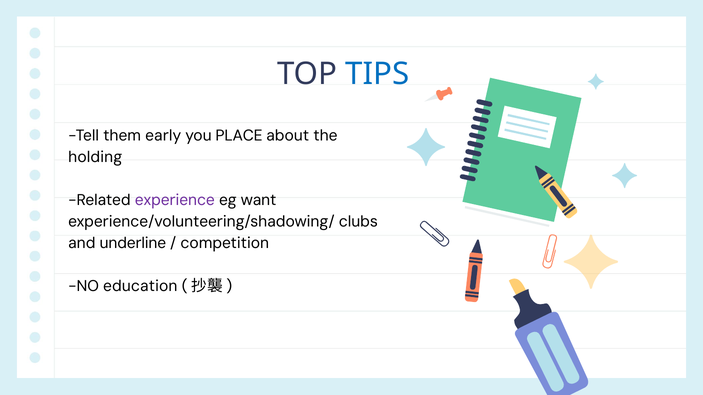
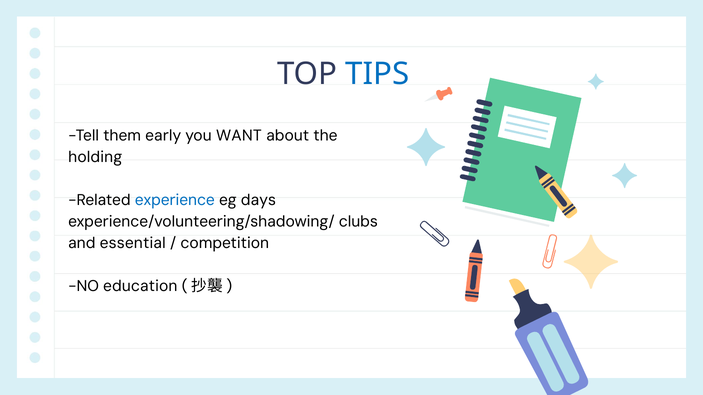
PLACE: PLACE -> WANT
experience colour: purple -> blue
want: want -> days
underline: underline -> essential
